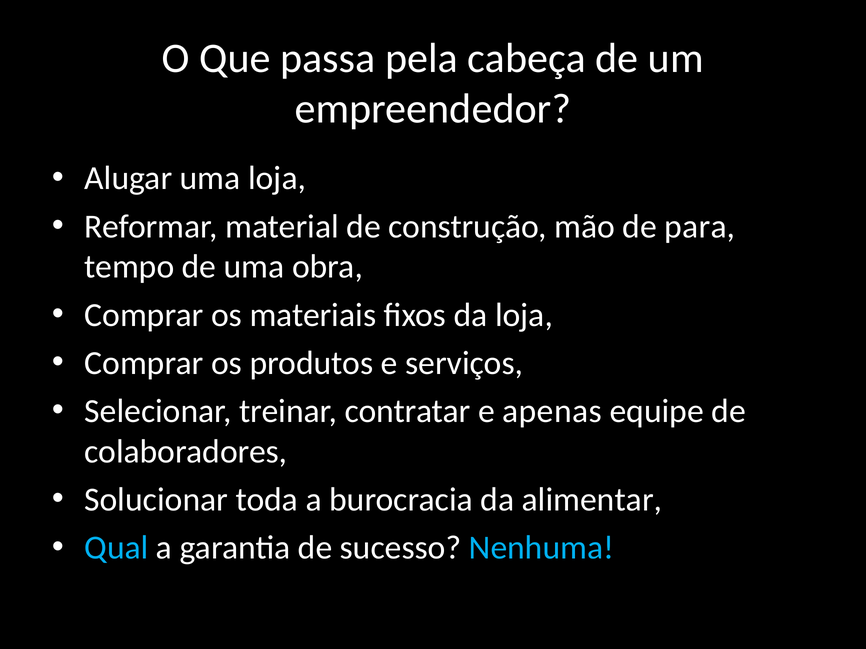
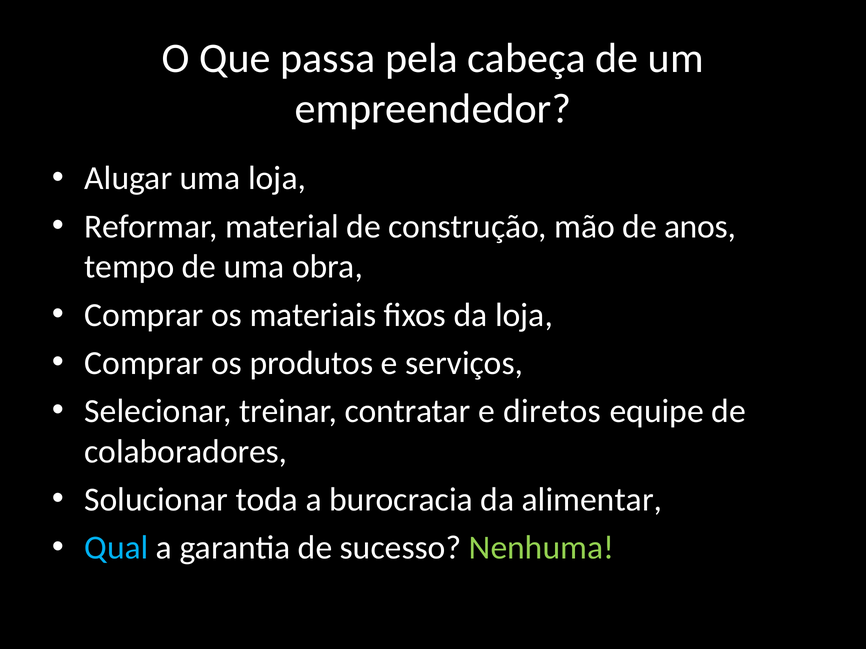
para: para -> anos
apenas: apenas -> diretos
Nenhuma colour: light blue -> light green
